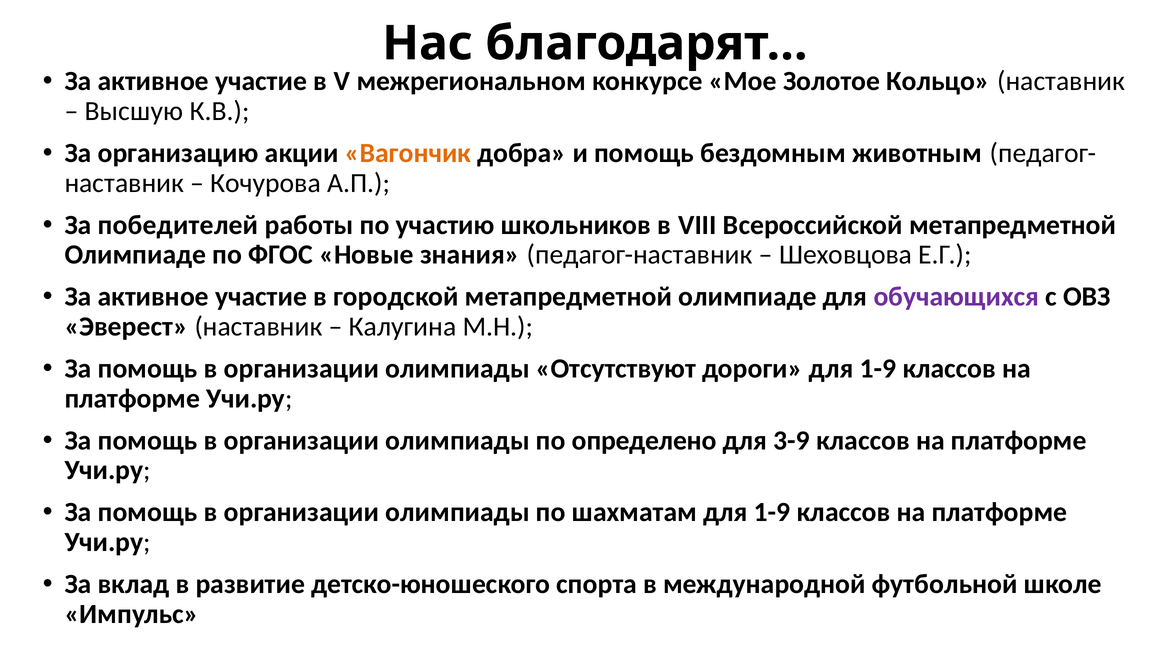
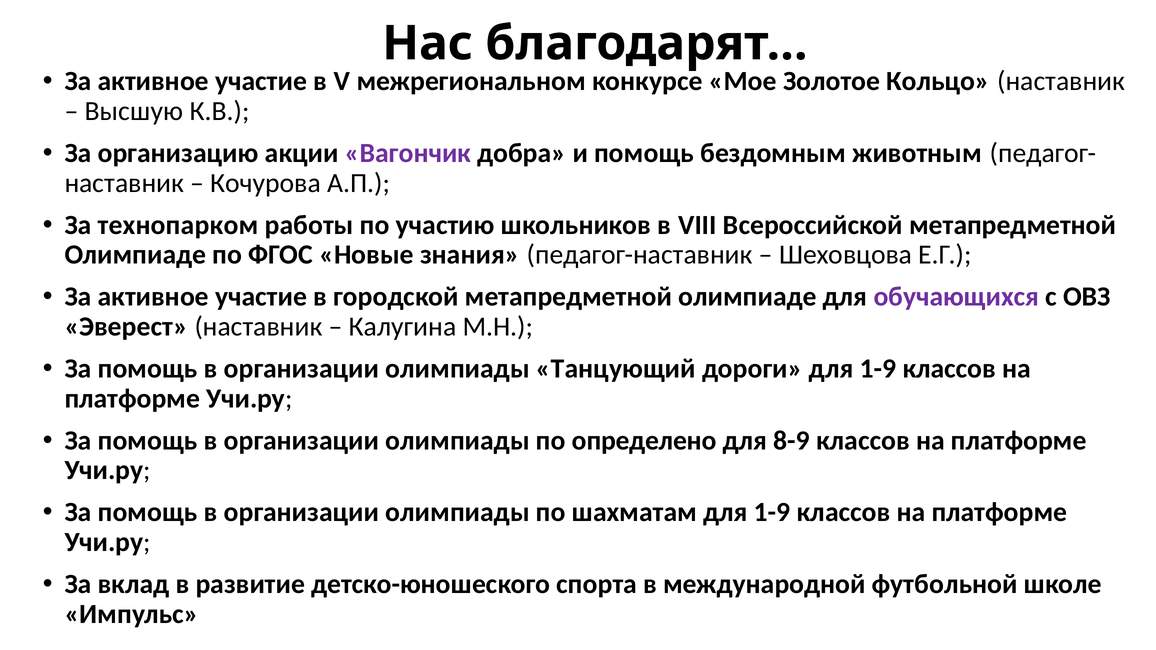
Вагончик colour: orange -> purple
победителей: победителей -> технопарком
Отсутствуют: Отсутствуют -> Танцующий
3-9: 3-9 -> 8-9
